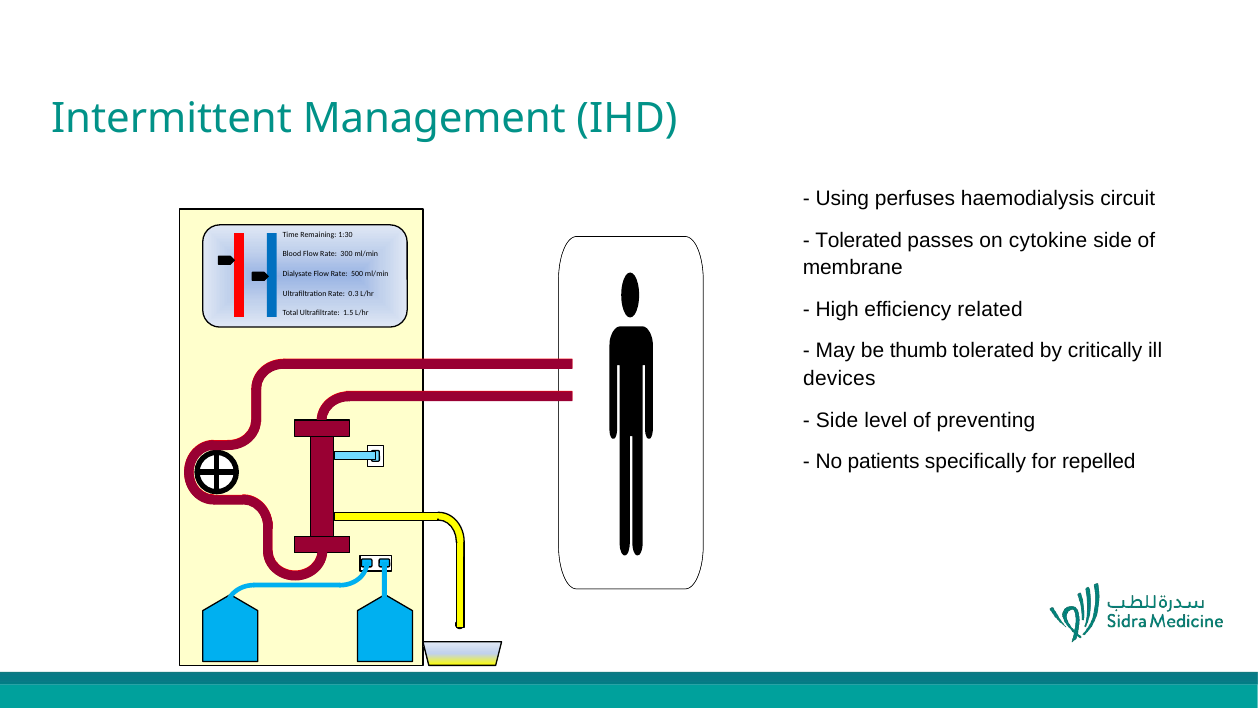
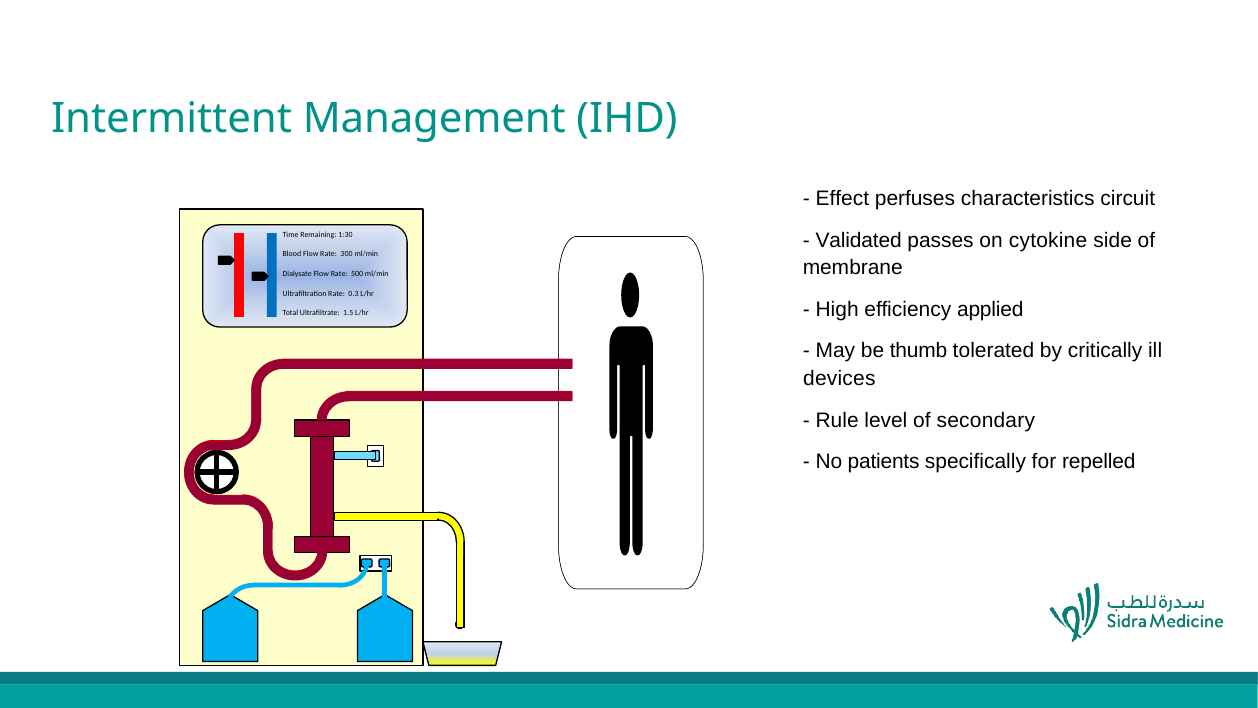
Using: Using -> Effect
haemodialysis: haemodialysis -> characteristics
Tolerated at (859, 240): Tolerated -> Validated
related: related -> applied
Side at (837, 420): Side -> Rule
preventing: preventing -> secondary
